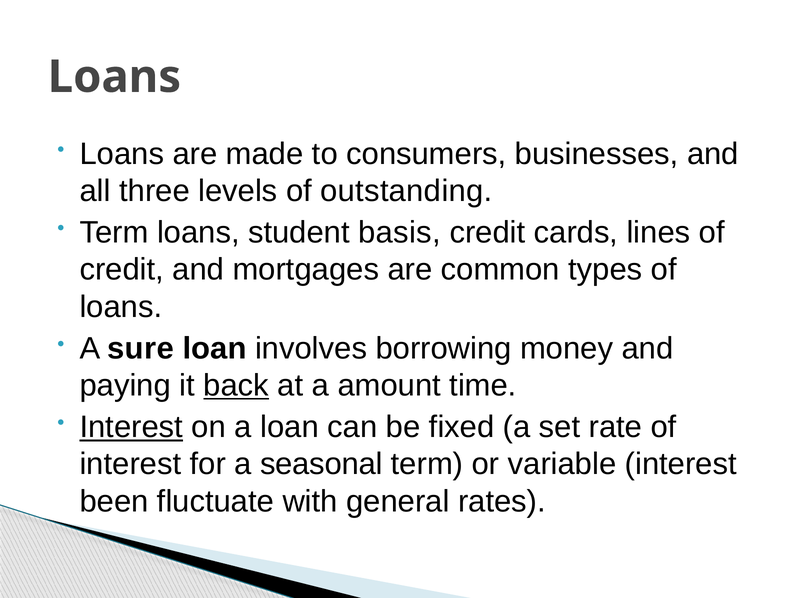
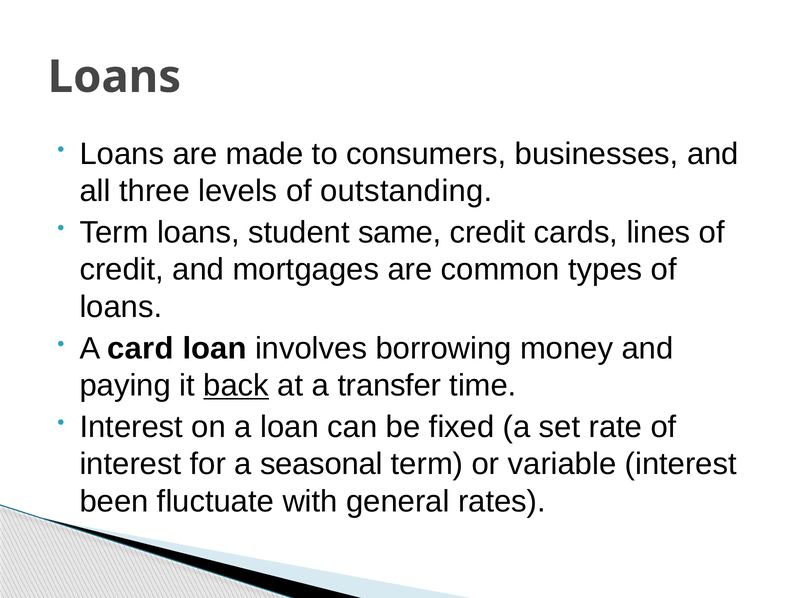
basis: basis -> same
sure: sure -> card
amount: amount -> transfer
Interest at (131, 427) underline: present -> none
